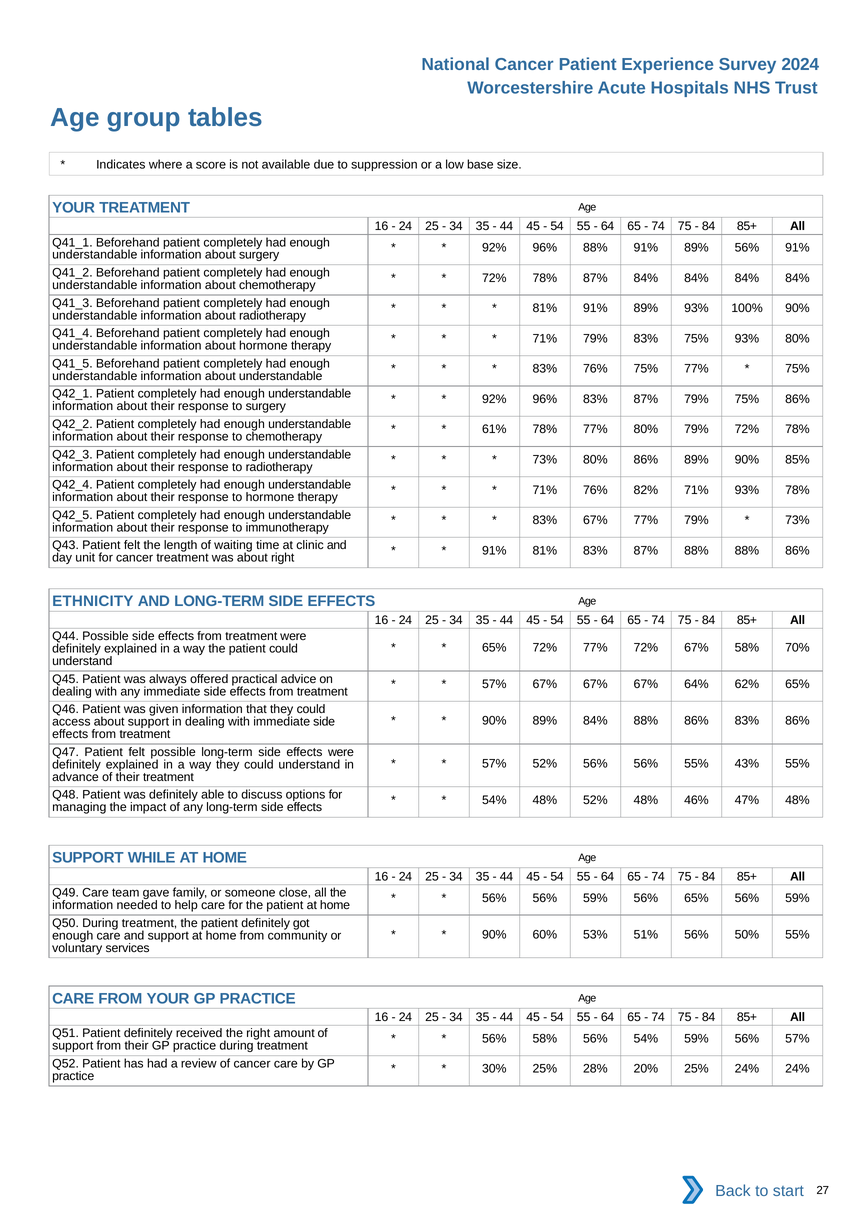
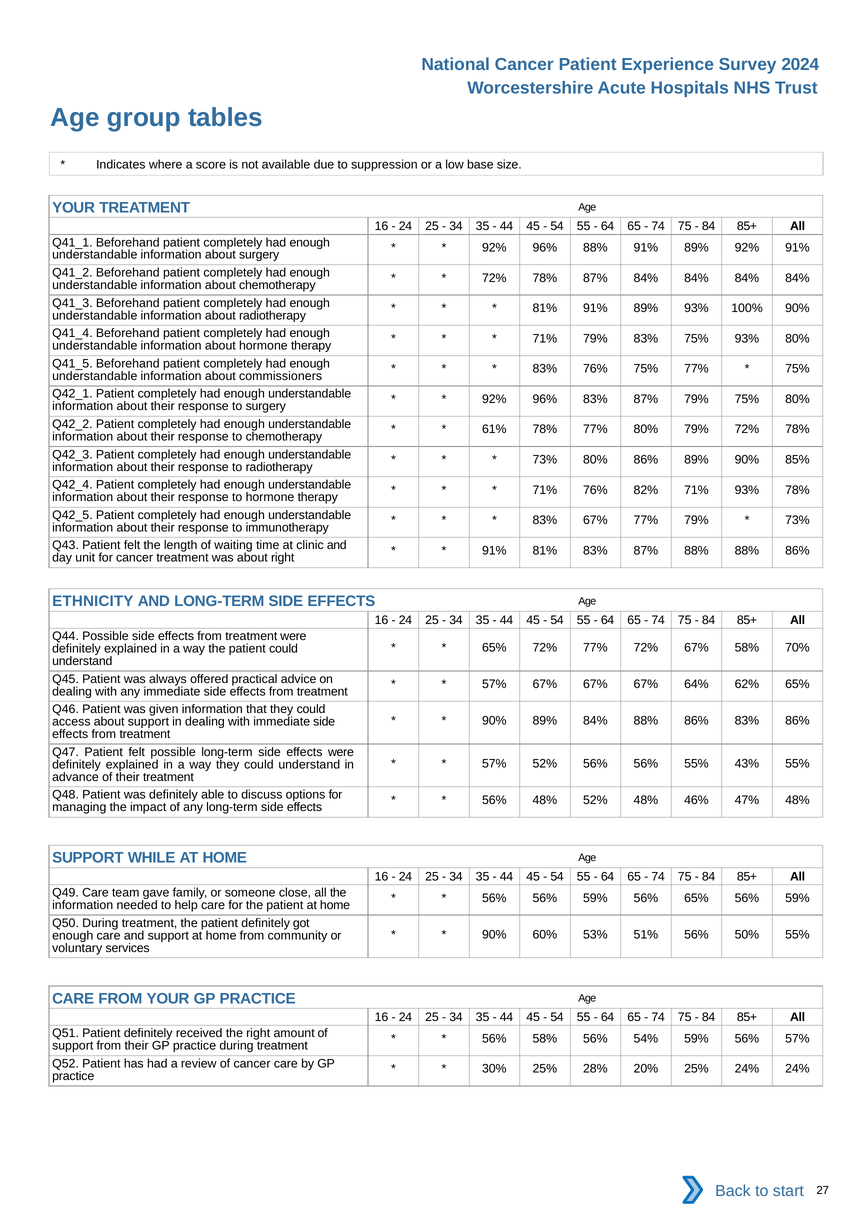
89% 56%: 56% -> 92%
about understandable: understandable -> commissioners
75% 86%: 86% -> 80%
54% at (494, 800): 54% -> 56%
